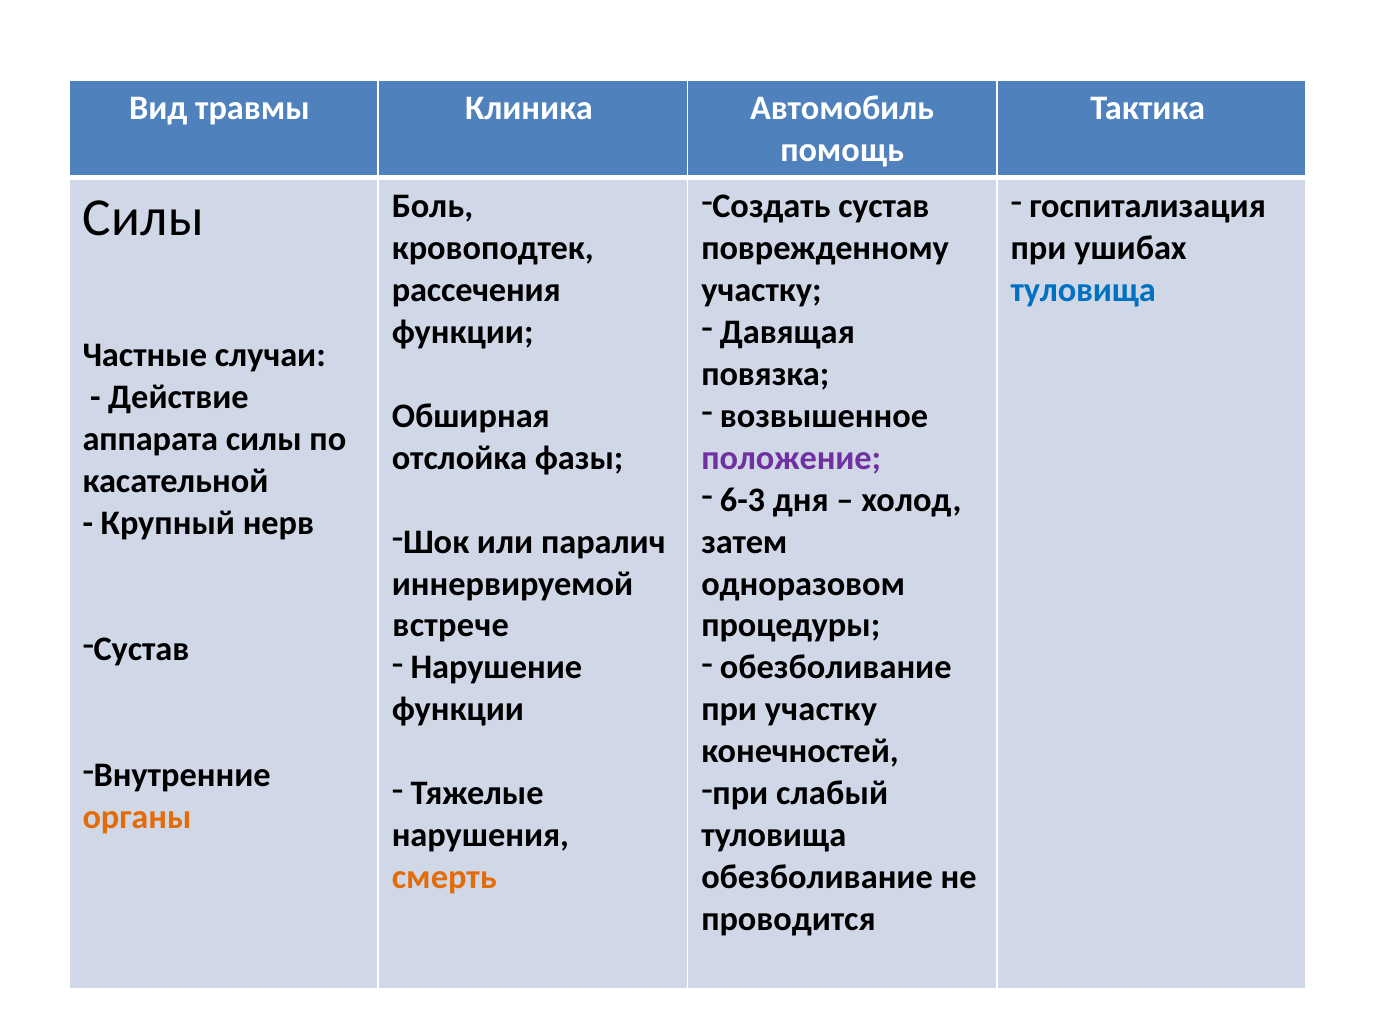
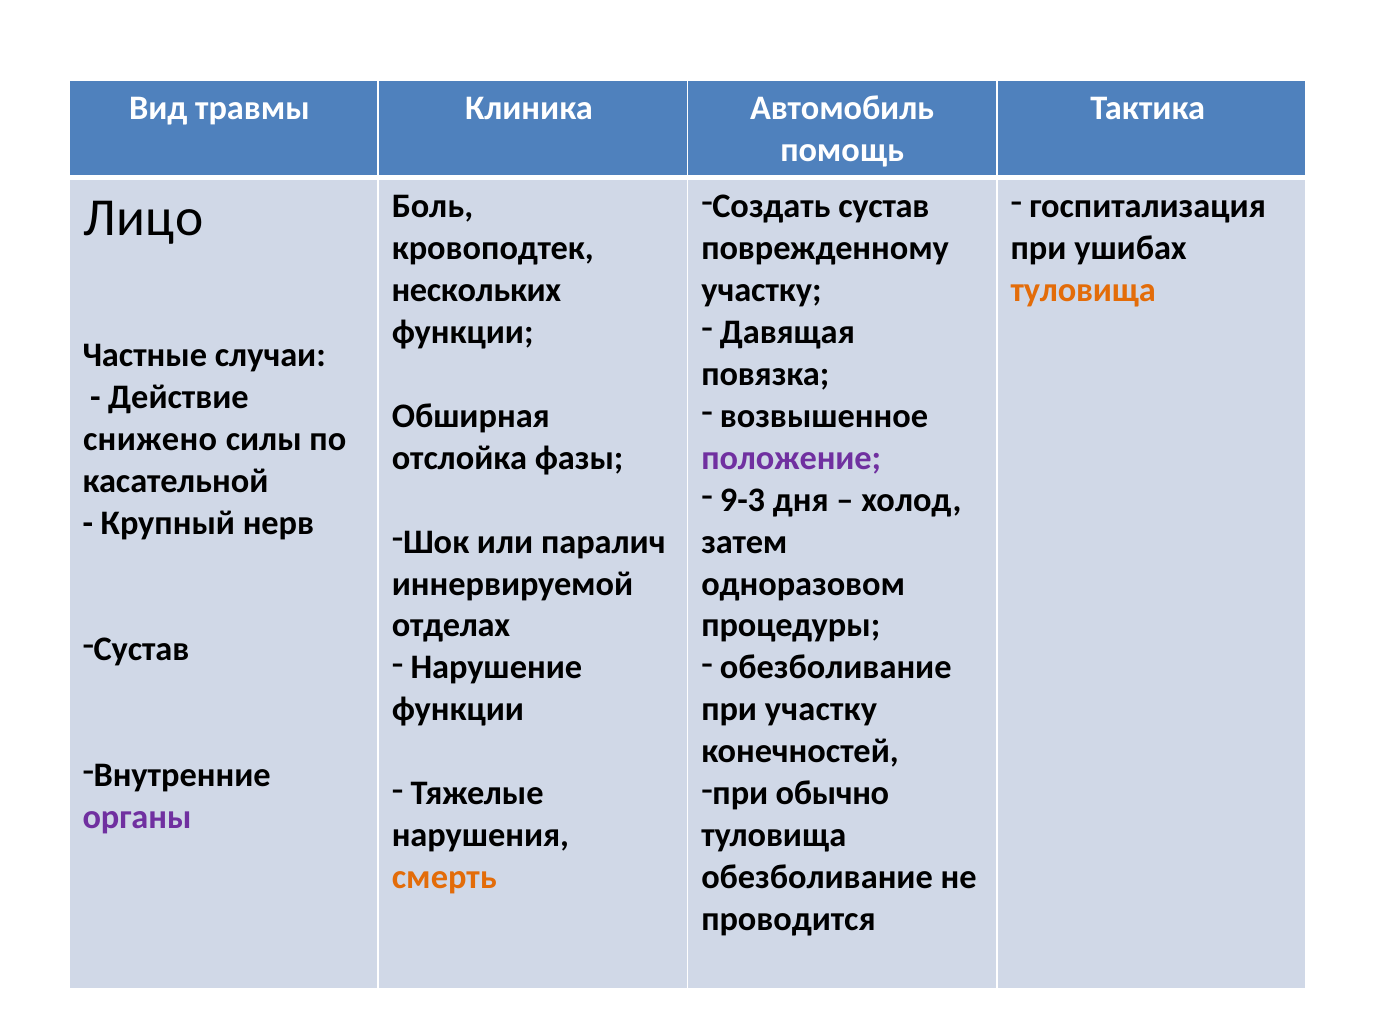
Силы at (143, 218): Силы -> Лицо
рассечения: рассечения -> нескольких
туловища at (1083, 290) colour: blue -> orange
аппарата: аппарата -> снижено
6-3: 6-3 -> 9-3
встрече: встрече -> отделах
слабый: слабый -> обычно
органы colour: orange -> purple
